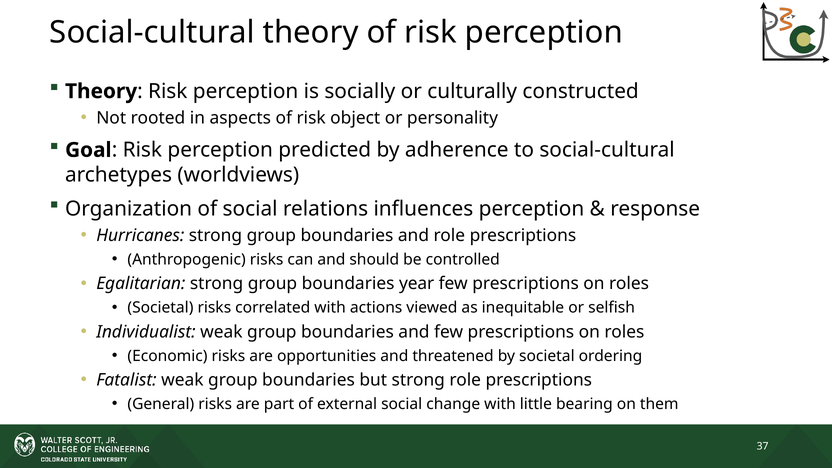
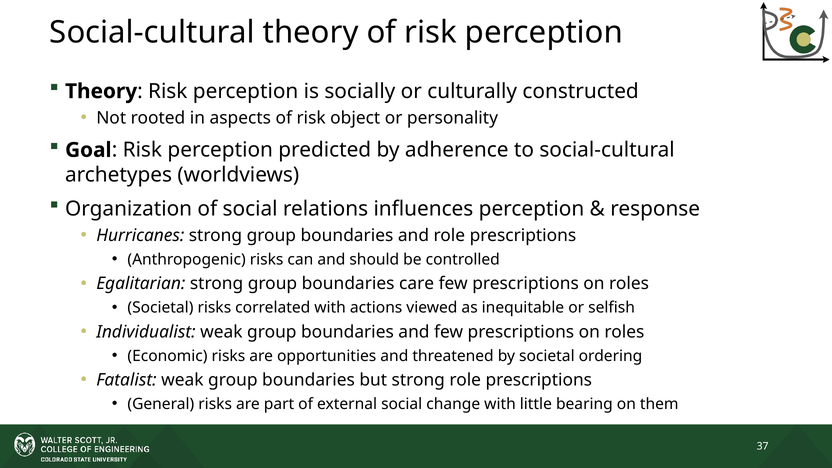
year: year -> care
